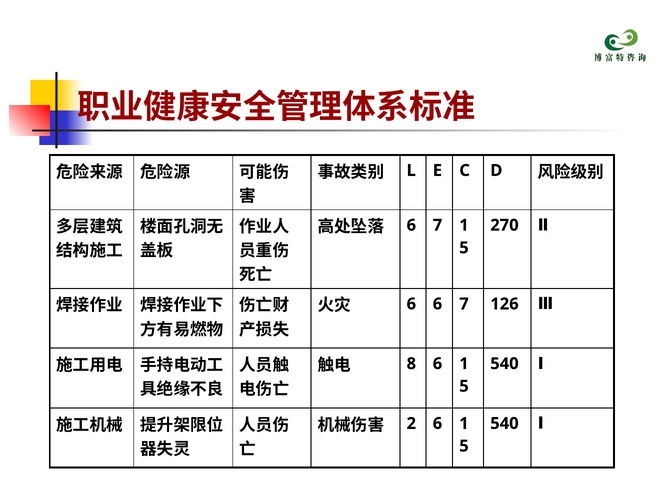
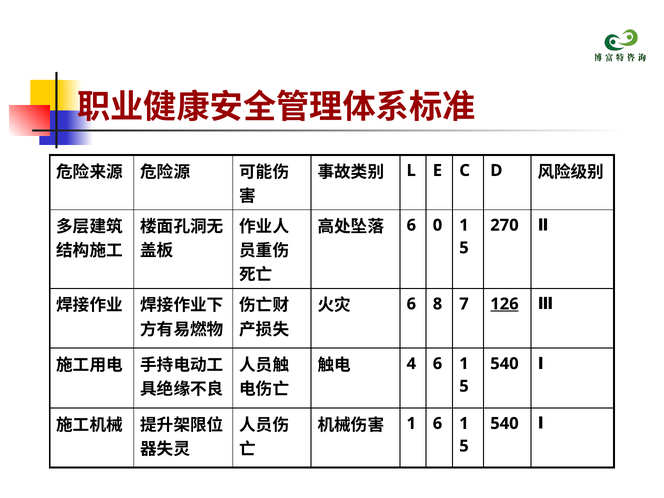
7 at (437, 225): 7 -> 0
6 6: 6 -> 8
126 underline: none -> present
8: 8 -> 4
2 at (411, 423): 2 -> 1
